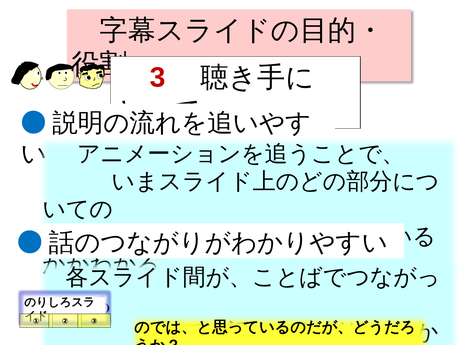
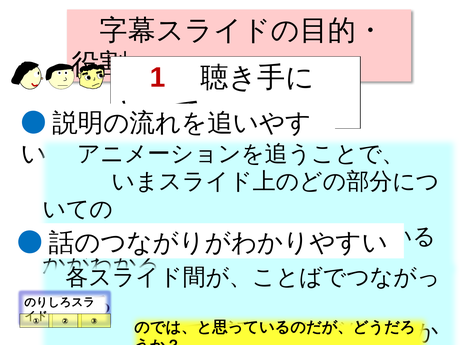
3: 3 -> 1
